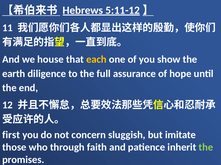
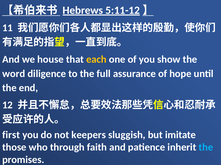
earth: earth -> word
concern: concern -> keepers
the at (206, 148) colour: light green -> light blue
